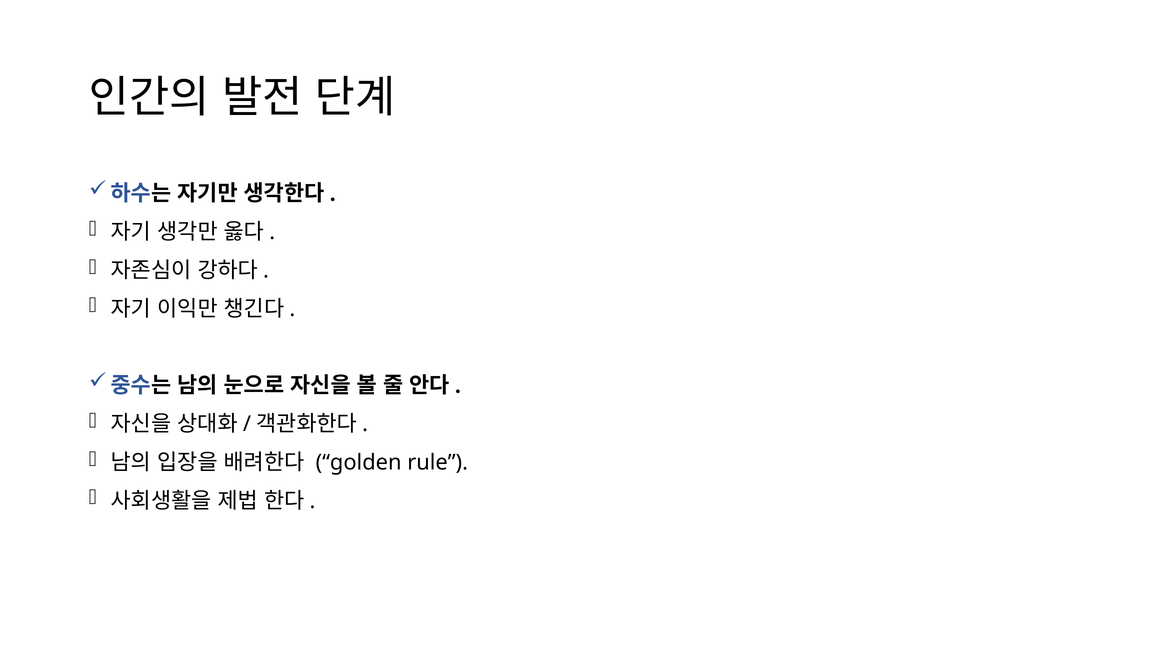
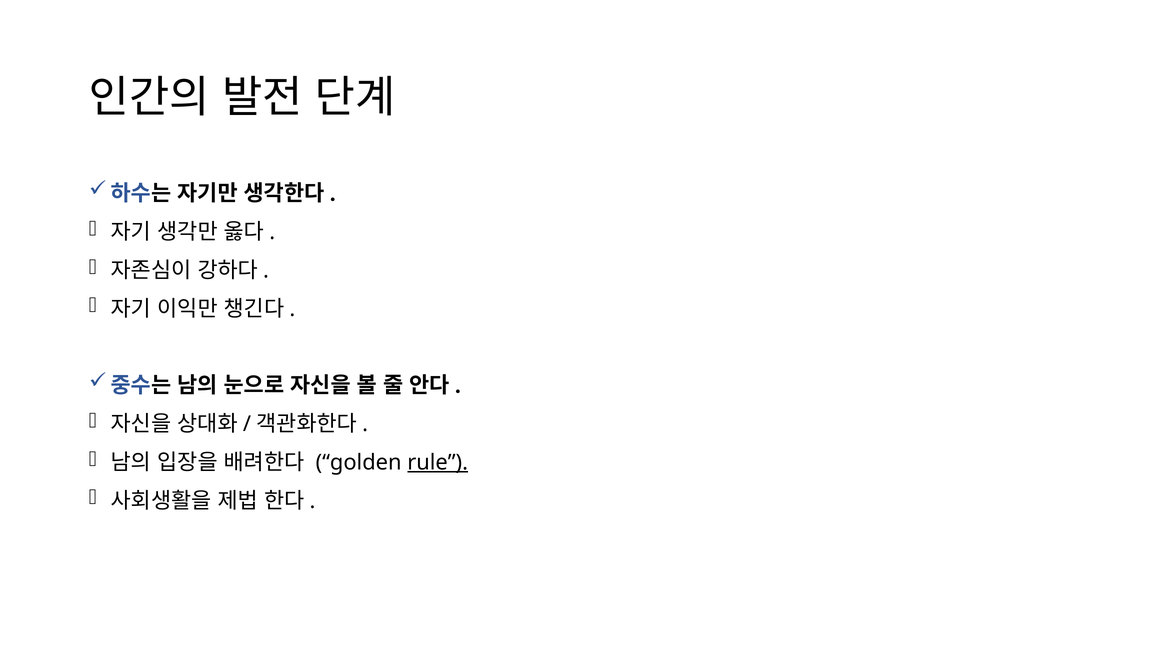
rule underline: none -> present
